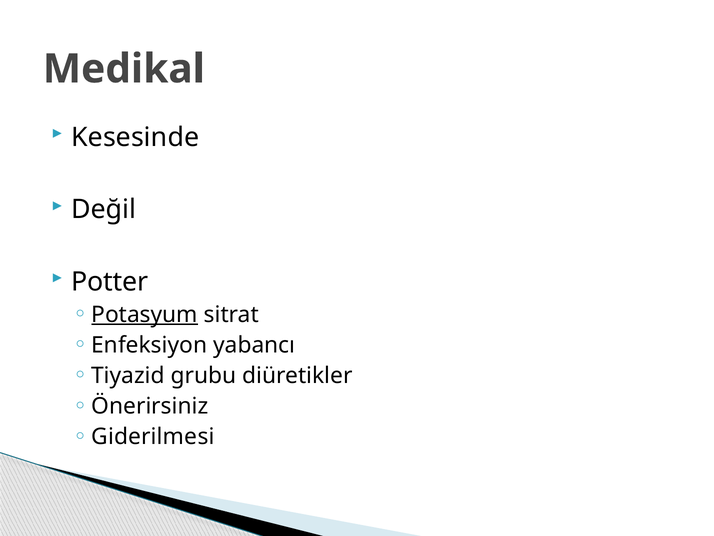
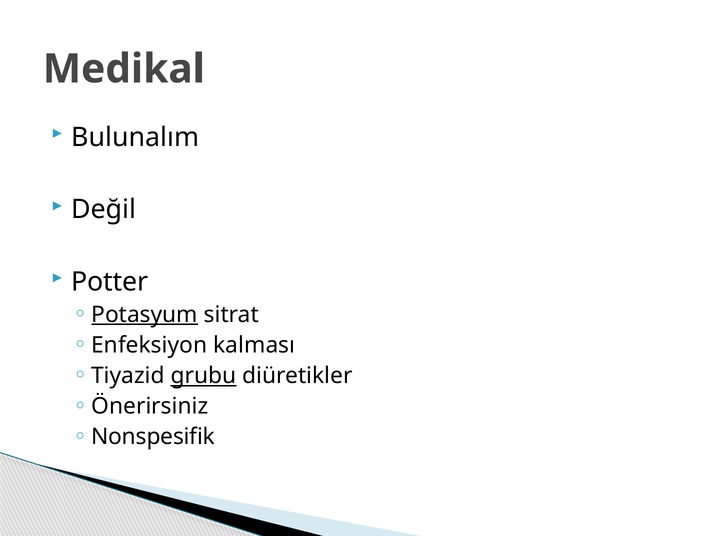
Kesesinde: Kesesinde -> Bulunalım
yabancı: yabancı -> kalması
grubu underline: none -> present
Giderilmesi: Giderilmesi -> Nonspesifik
